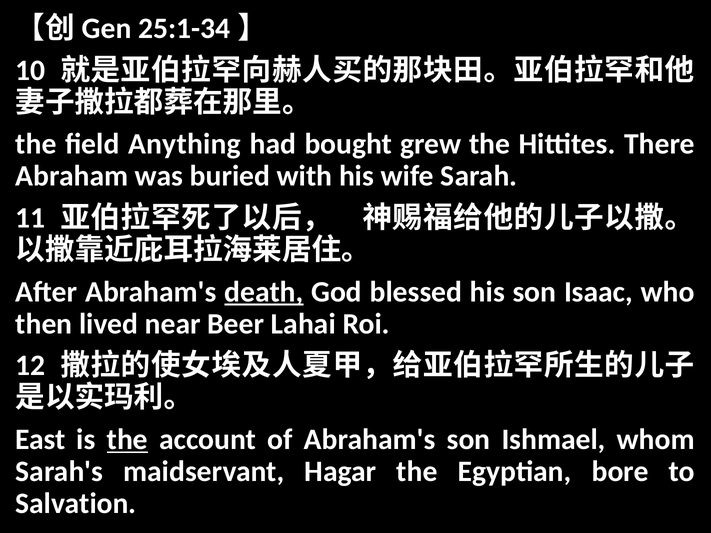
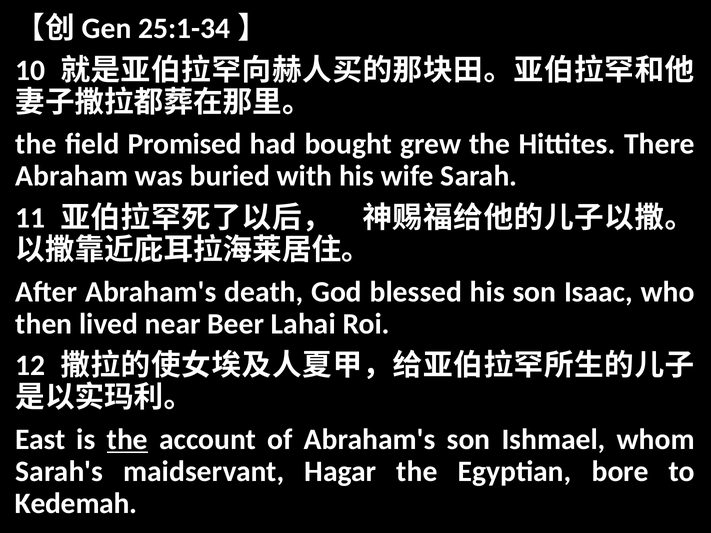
Anything: Anything -> Promised
death underline: present -> none
Salvation: Salvation -> Kedemah
